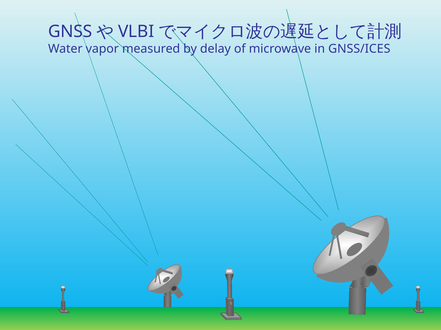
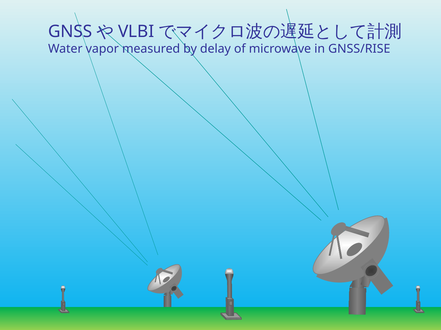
GNSS/ICES: GNSS/ICES -> GNSS/RISE
